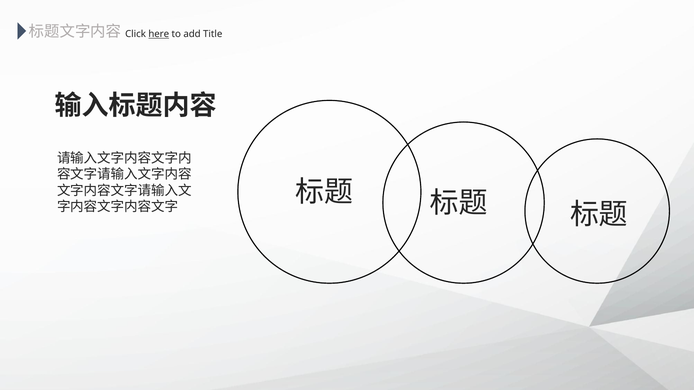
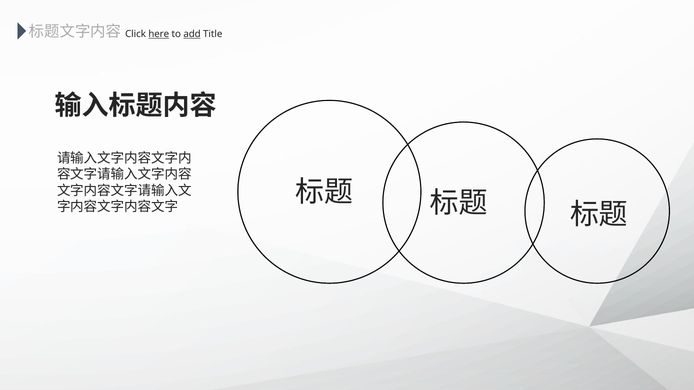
add underline: none -> present
